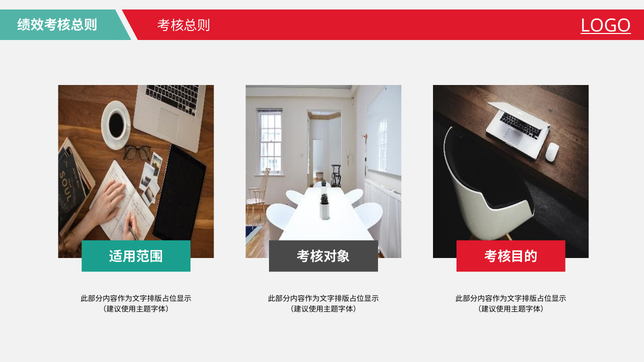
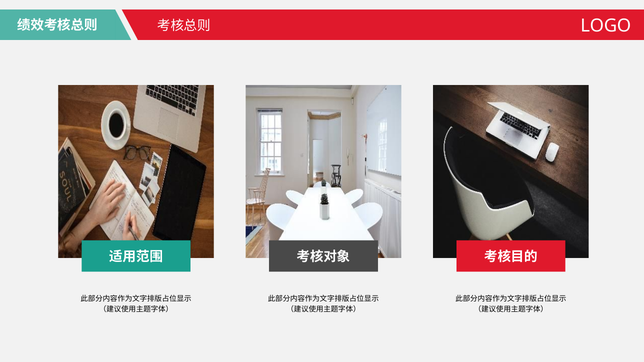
LOGO underline: present -> none
